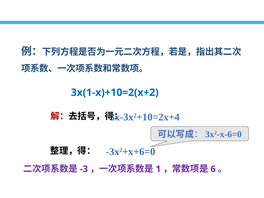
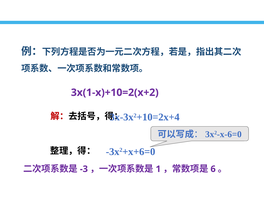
3x(1-x)+10=2(x+2 colour: blue -> purple
